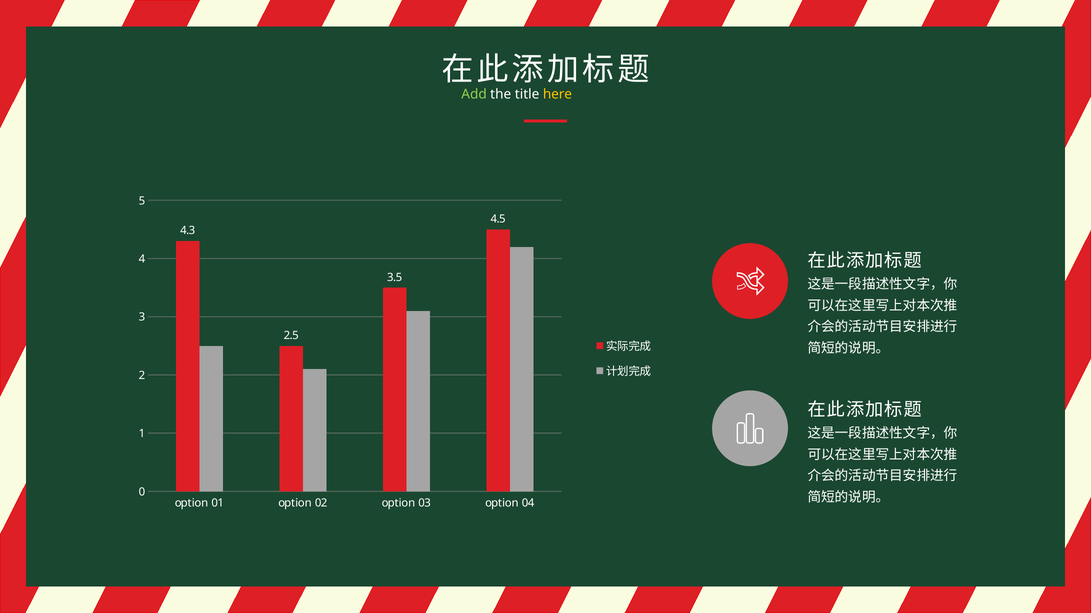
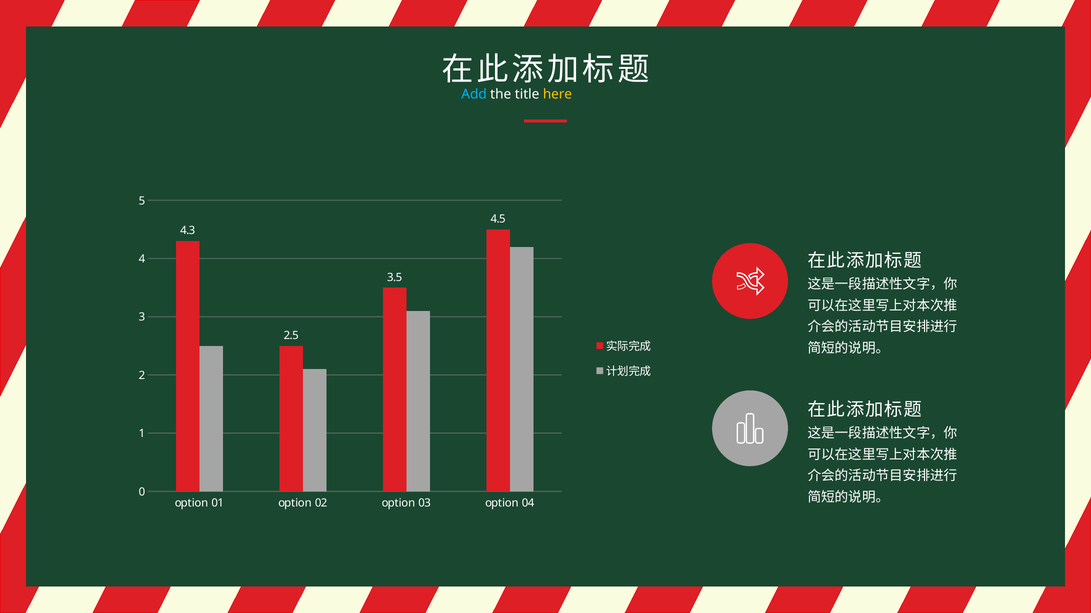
Add colour: light green -> light blue
